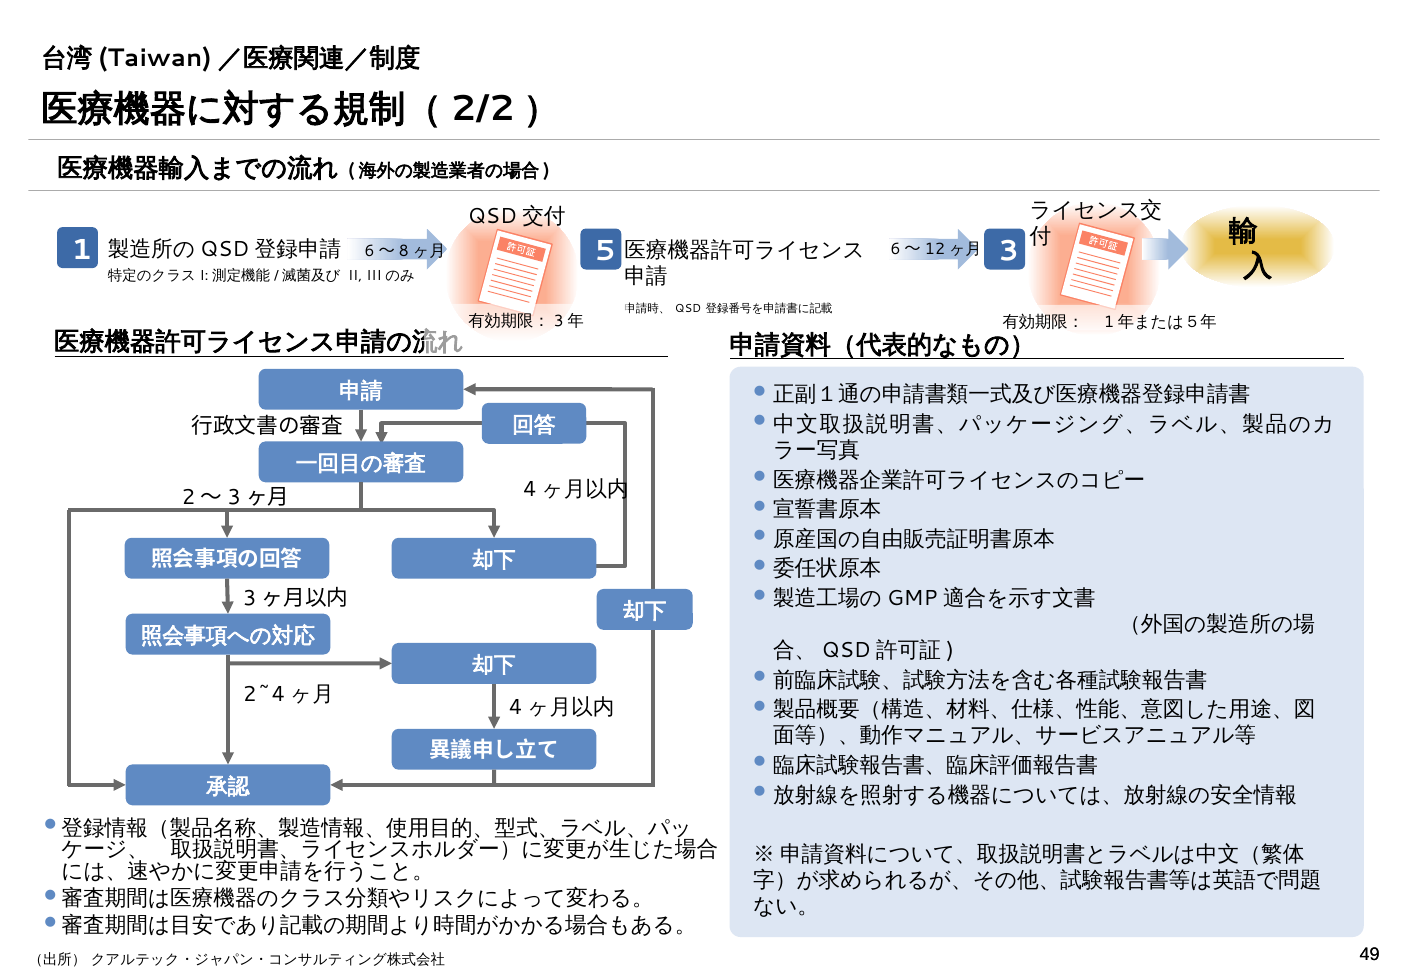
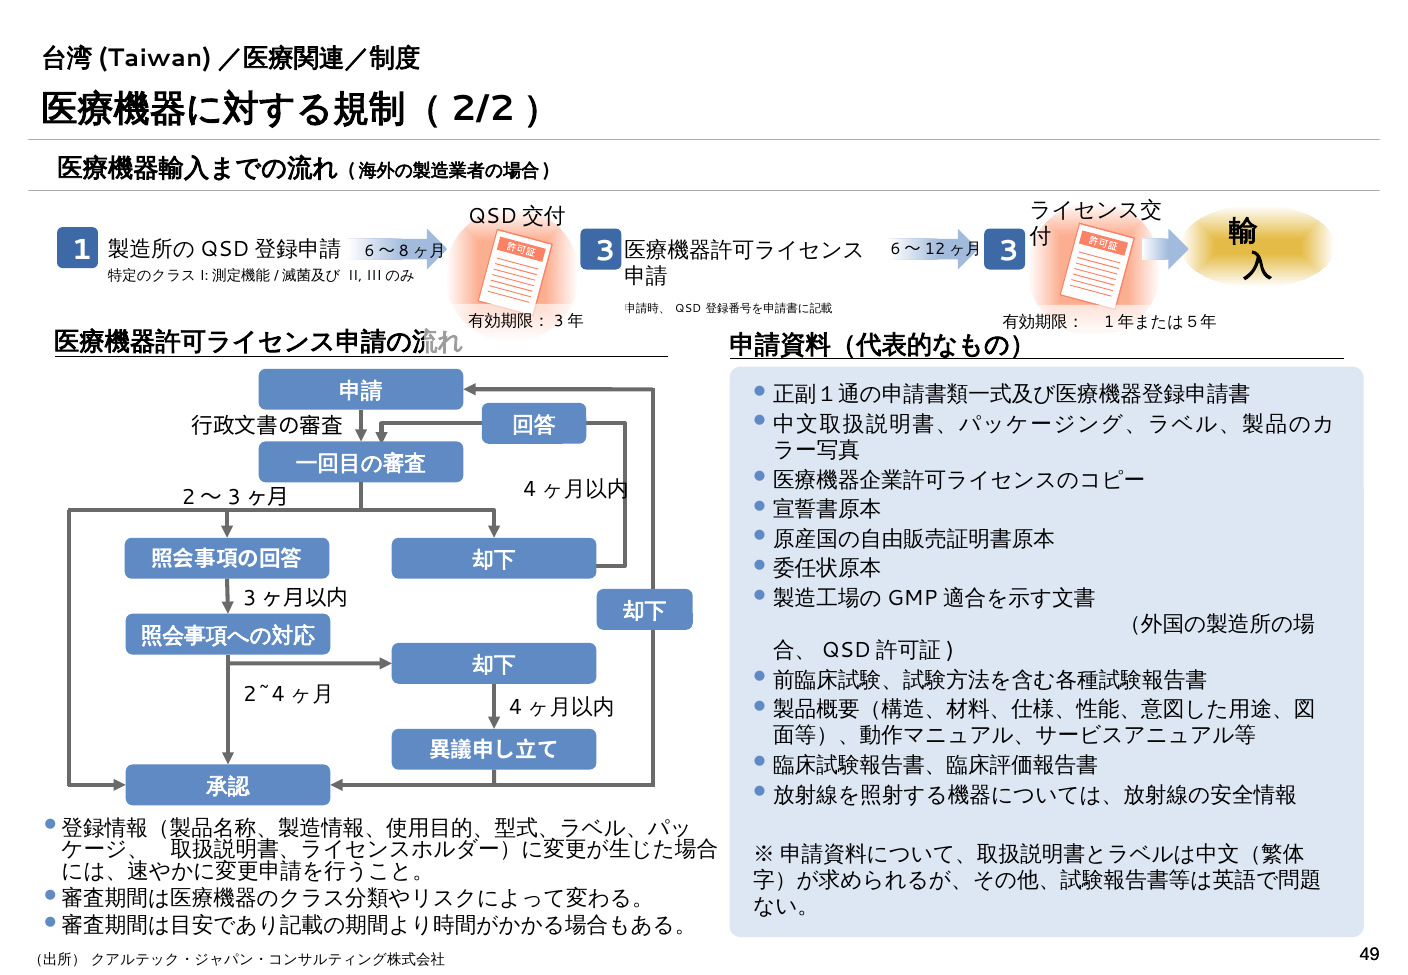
1 5: 5 -> 3
